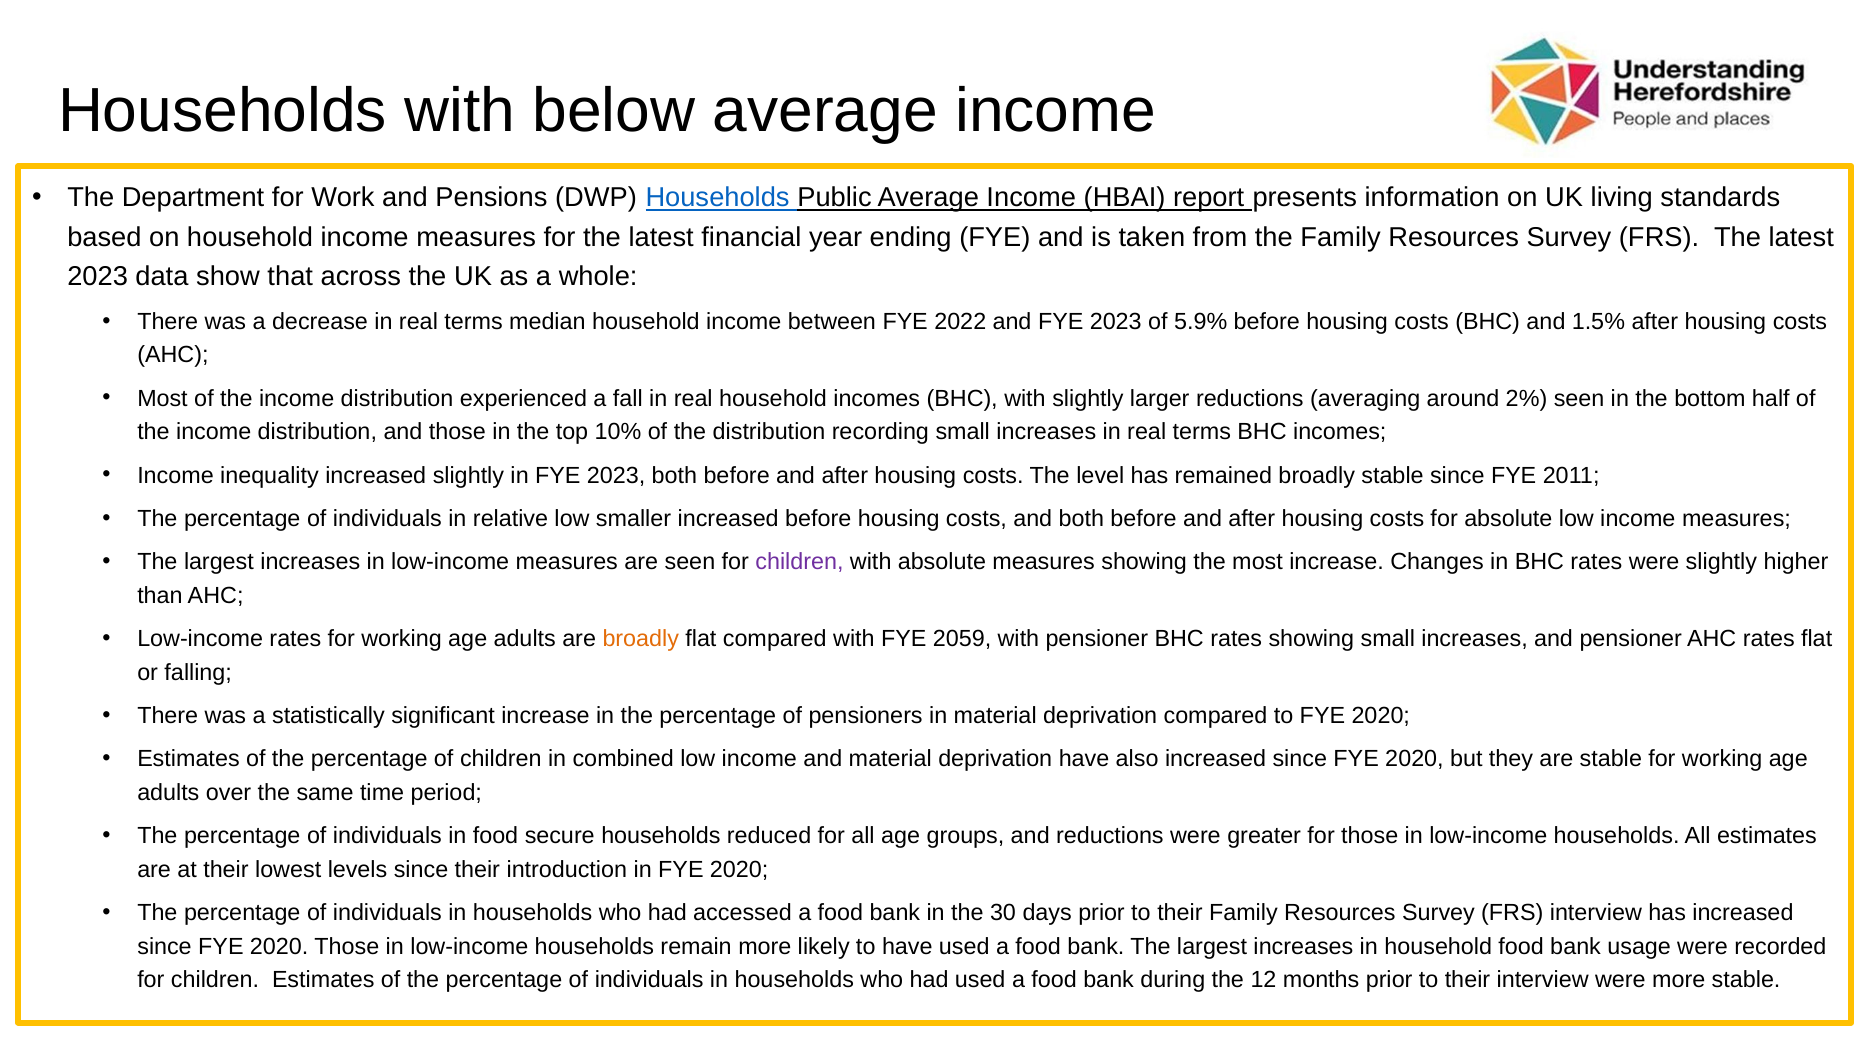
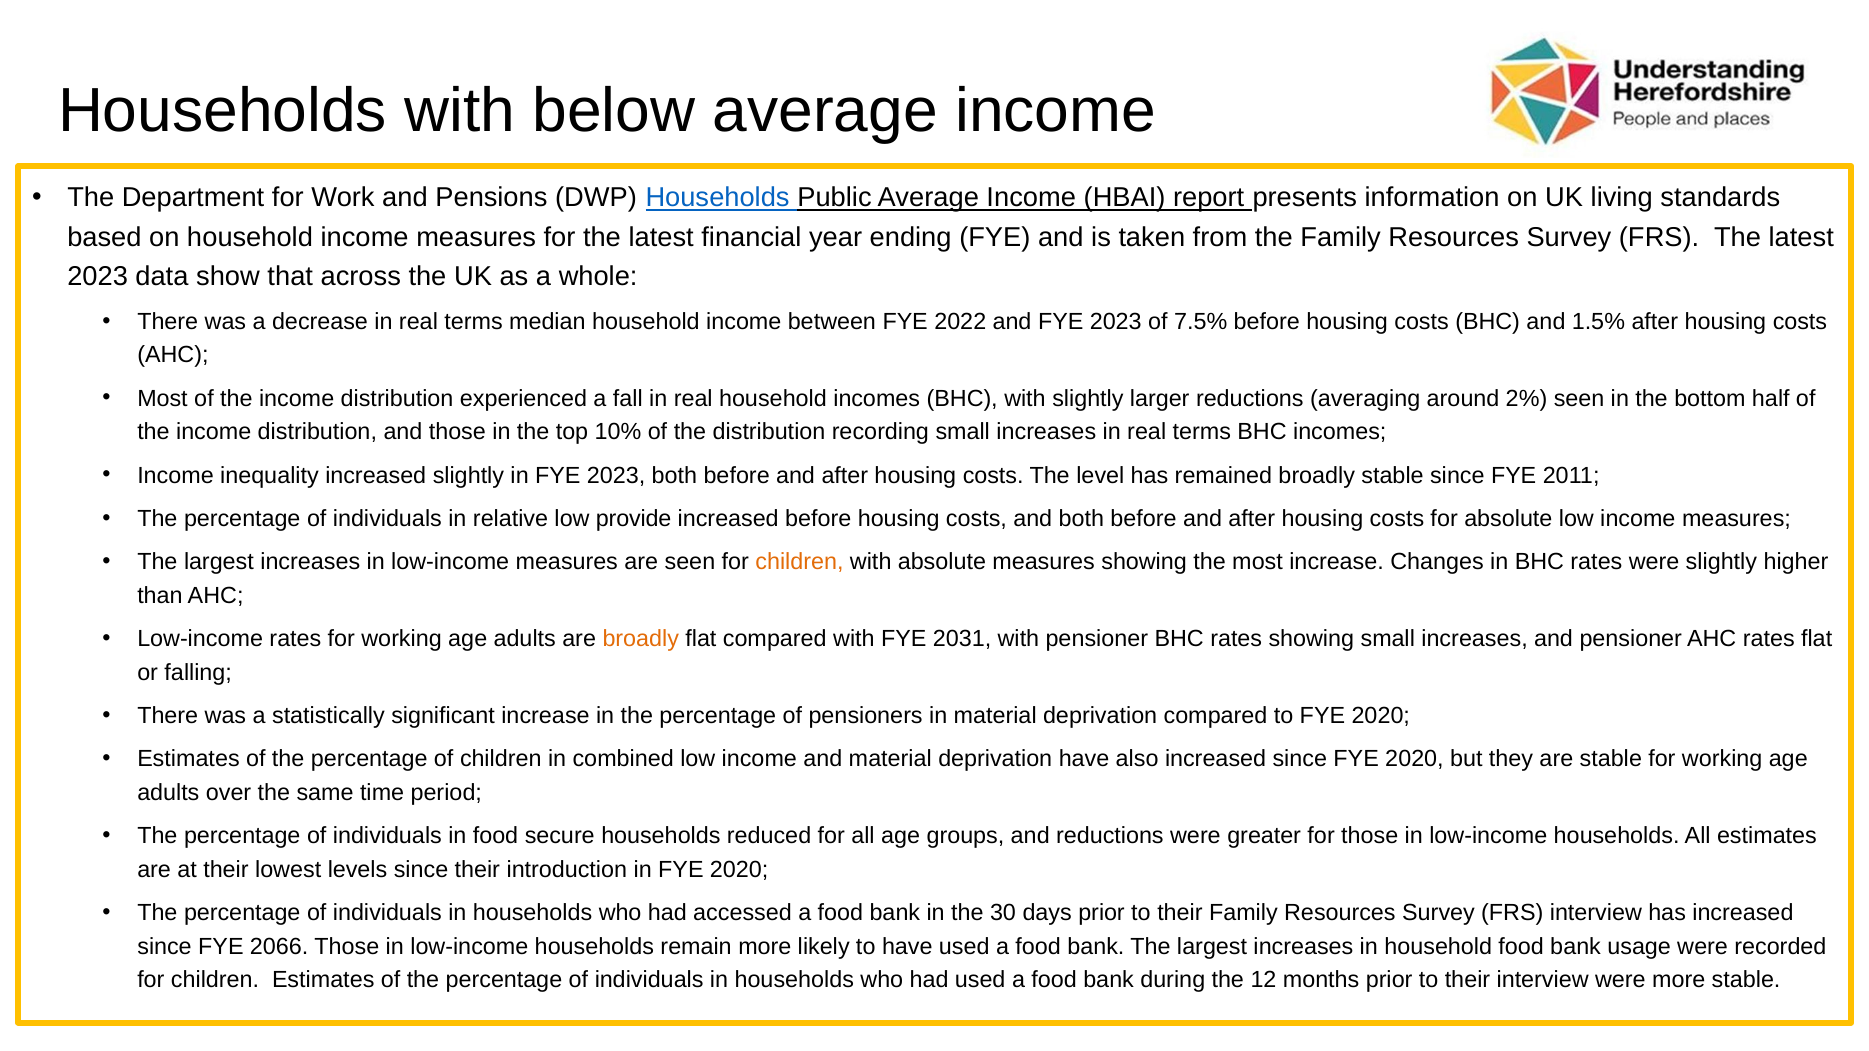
5.9%: 5.9% -> 7.5%
smaller: smaller -> provide
children at (799, 562) colour: purple -> orange
2059: 2059 -> 2031
2020 at (279, 947): 2020 -> 2066
